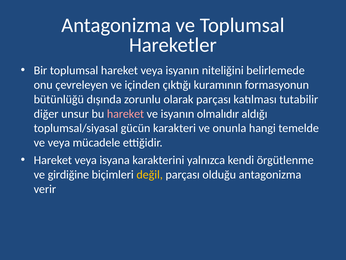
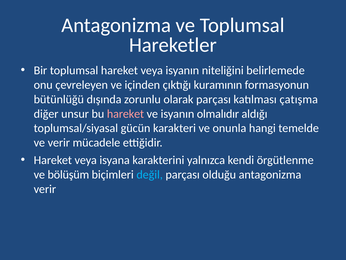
tutabilir: tutabilir -> çatışma
ve veya: veya -> verir
girdiğine: girdiğine -> bölüşüm
değil colour: yellow -> light blue
